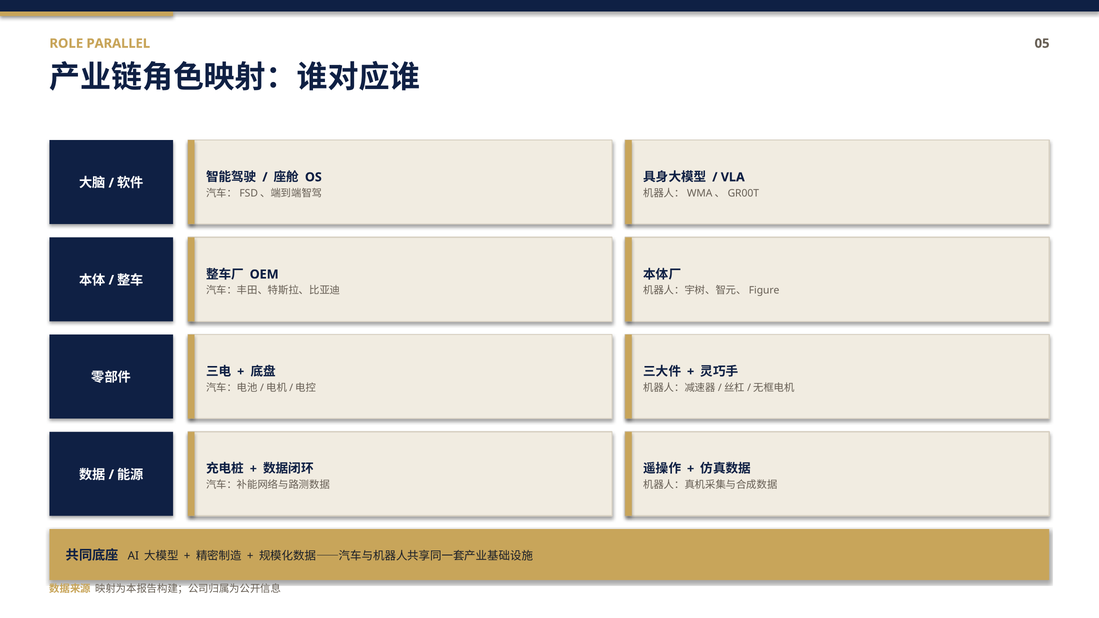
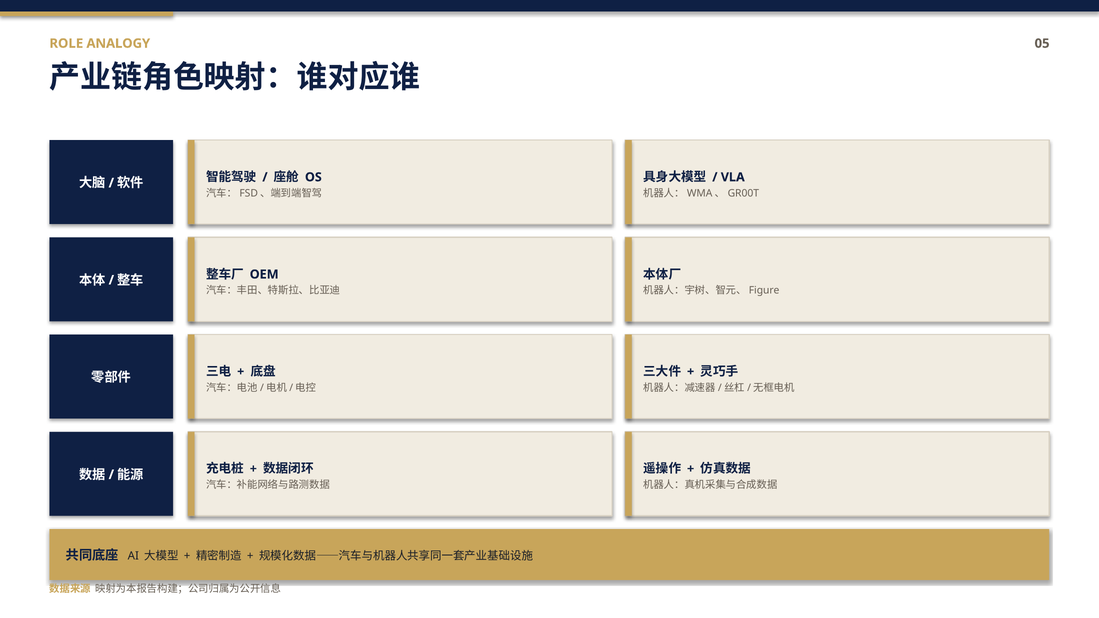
PARALLEL: PARALLEL -> ANALOGY
